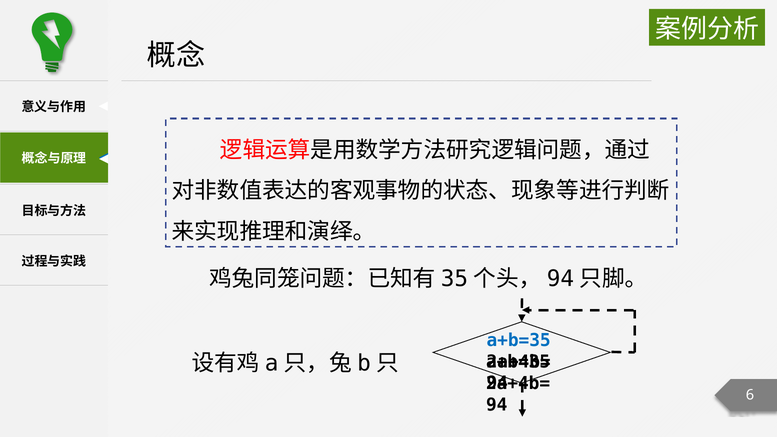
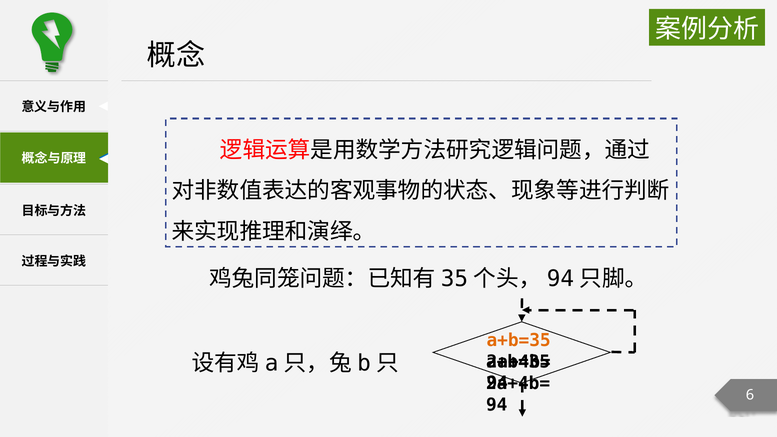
a+b=35 at (519, 340) colour: blue -> orange
